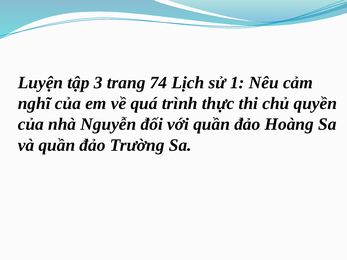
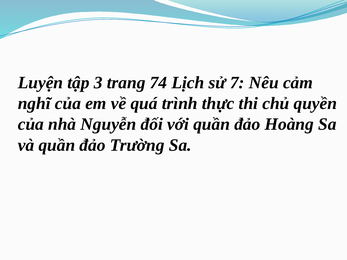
1: 1 -> 7
